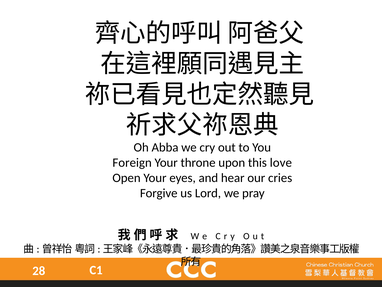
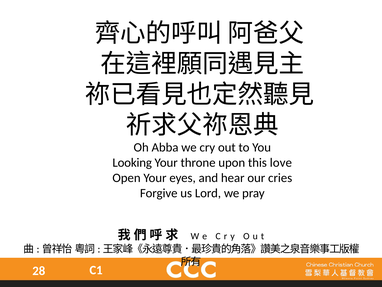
Foreign: Foreign -> Looking
